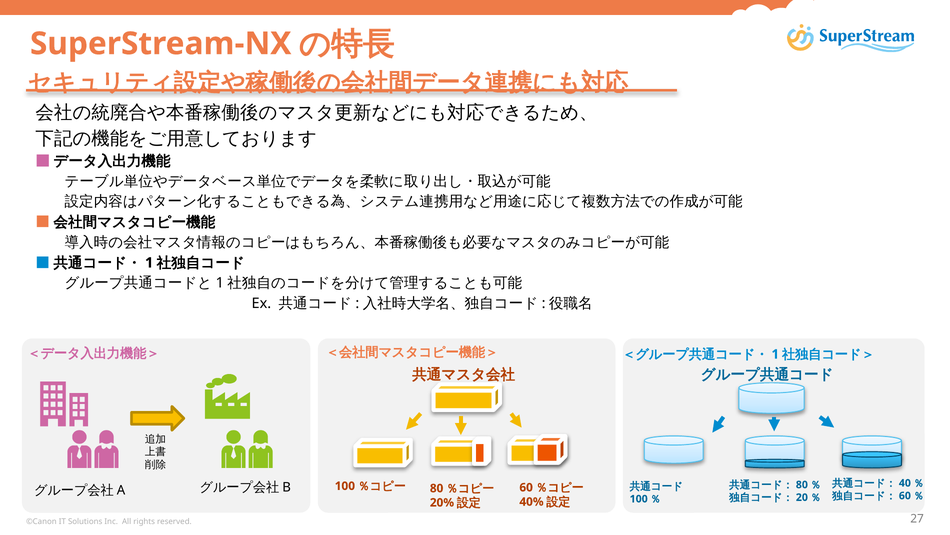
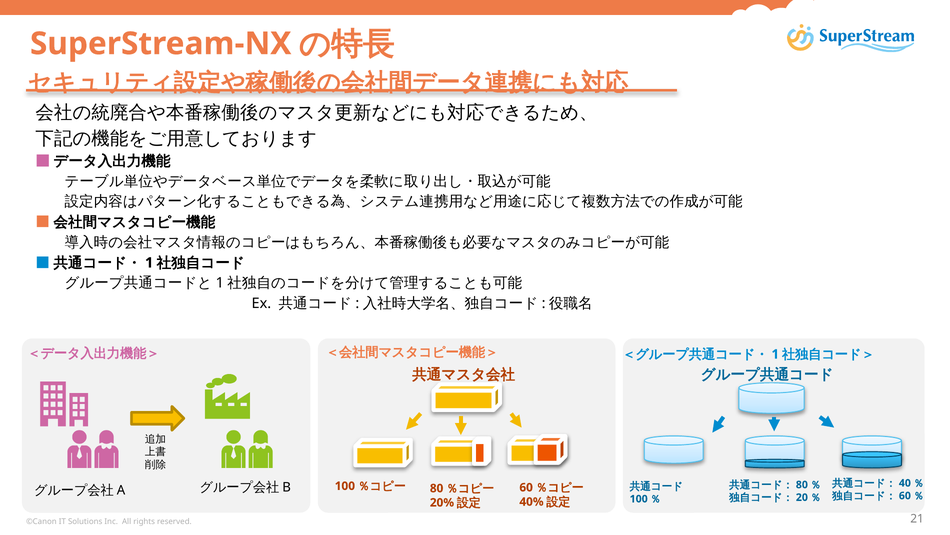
27: 27 -> 21
